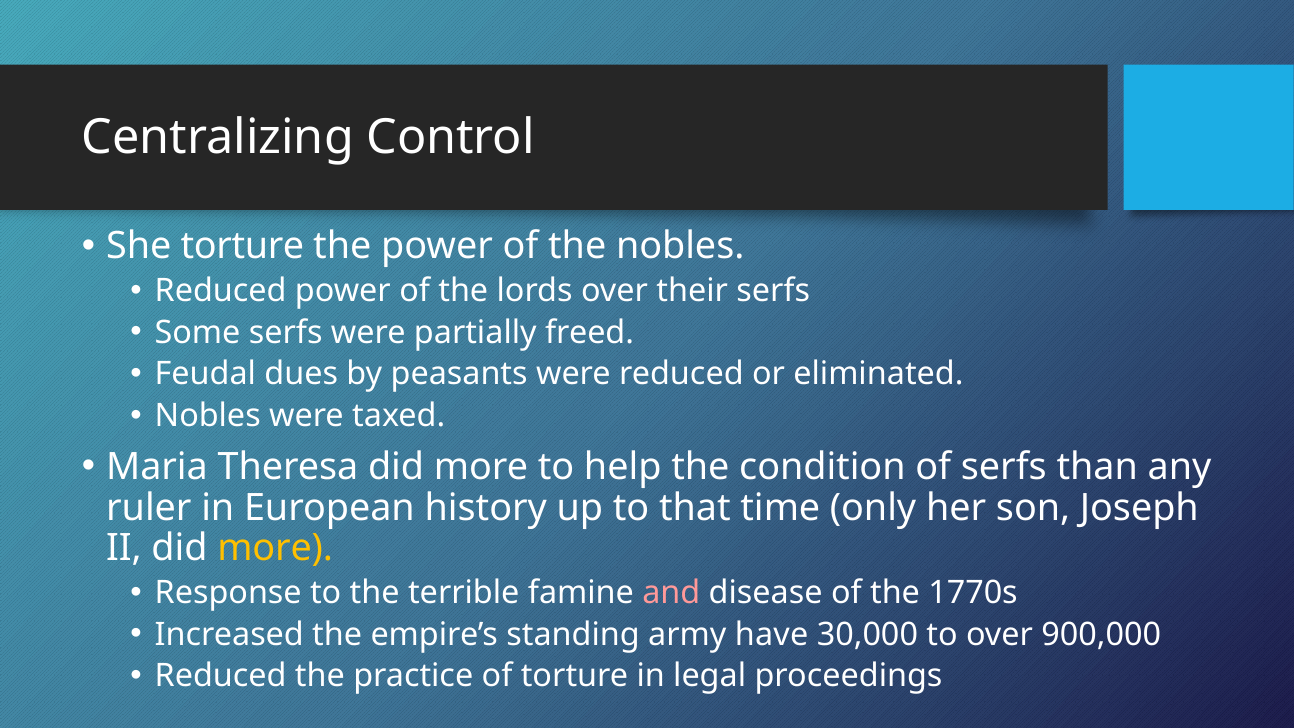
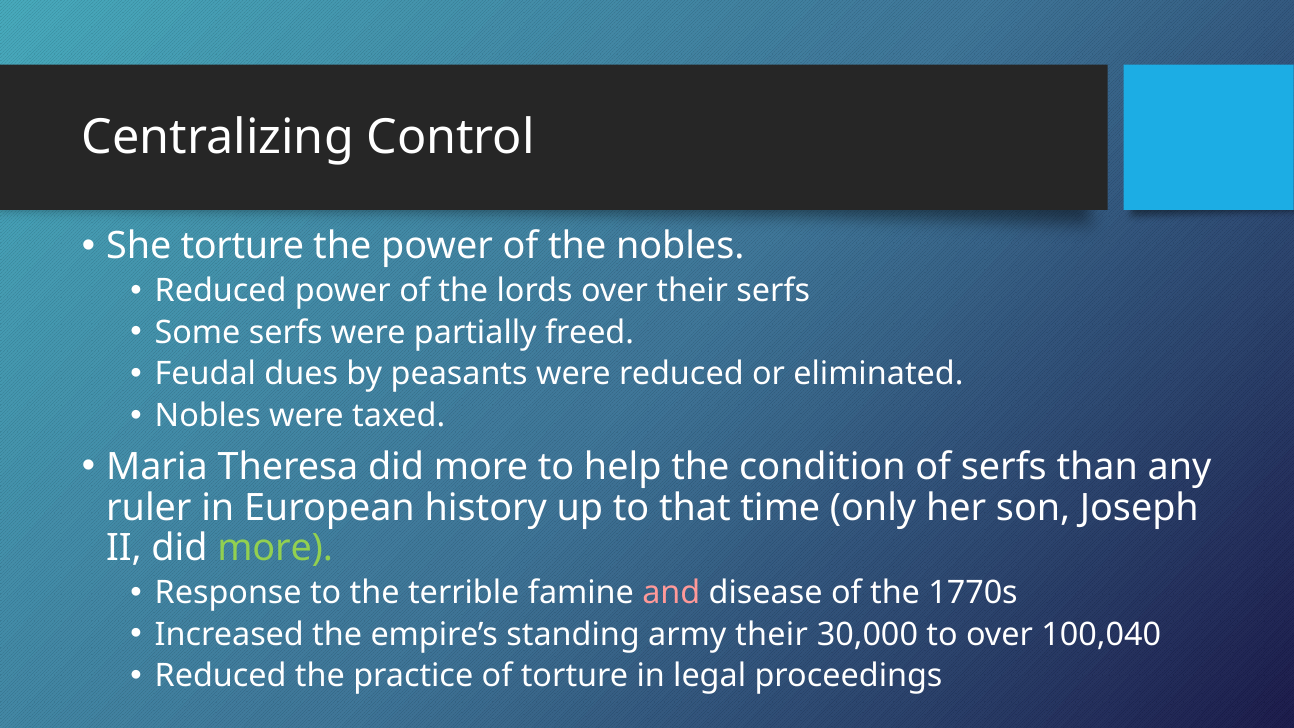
more at (275, 548) colour: yellow -> light green
army have: have -> their
900,000: 900,000 -> 100,040
